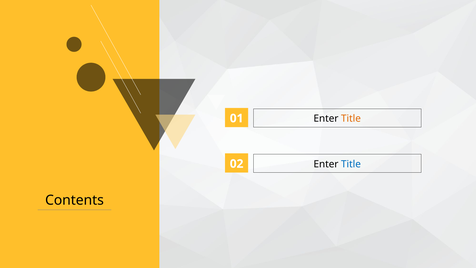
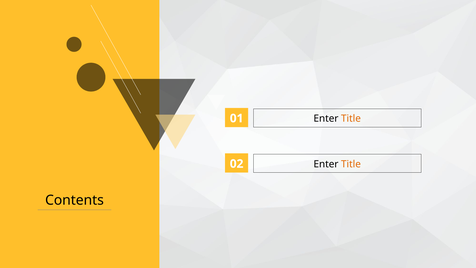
Title at (351, 164) colour: blue -> orange
